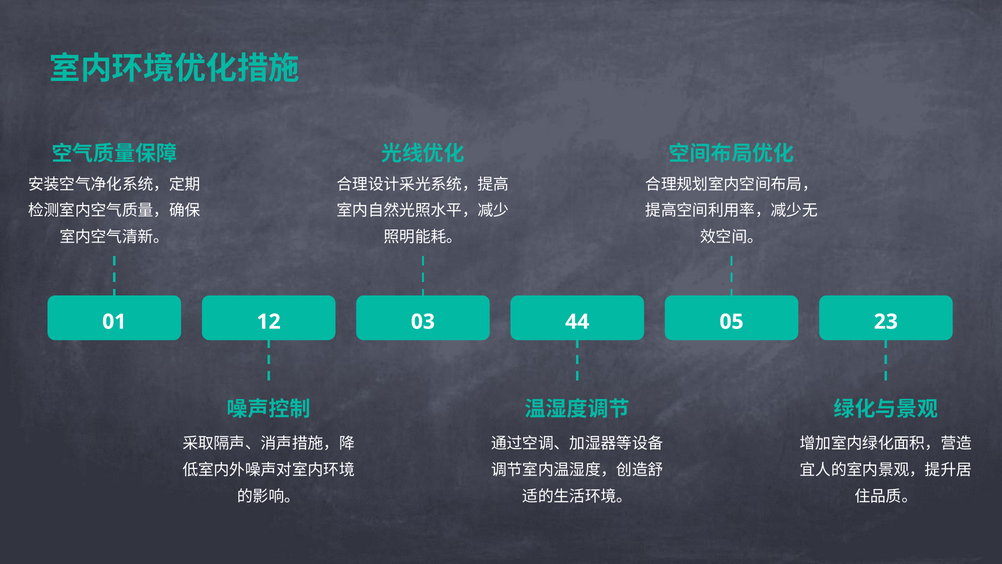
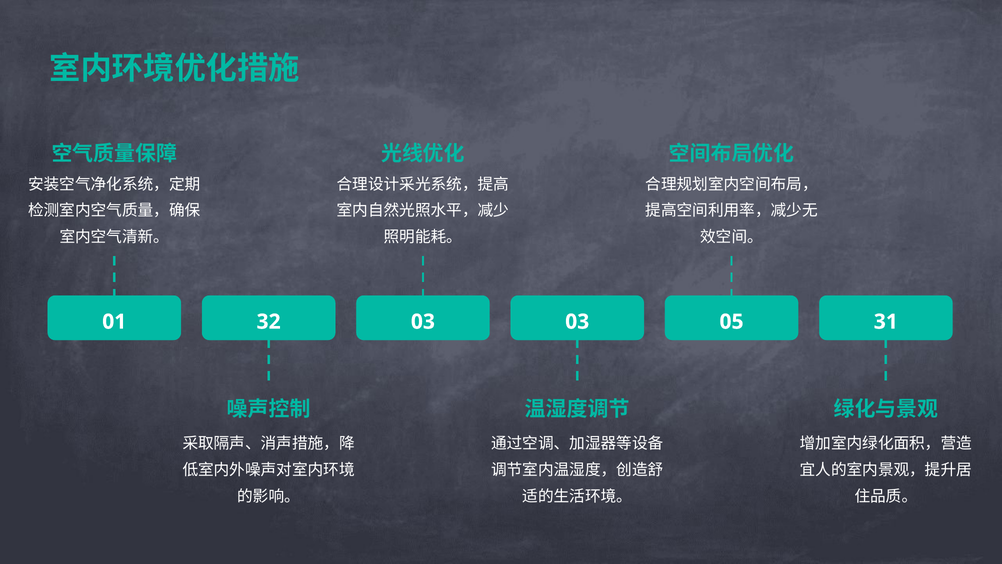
12: 12 -> 32
03 44: 44 -> 03
23: 23 -> 31
